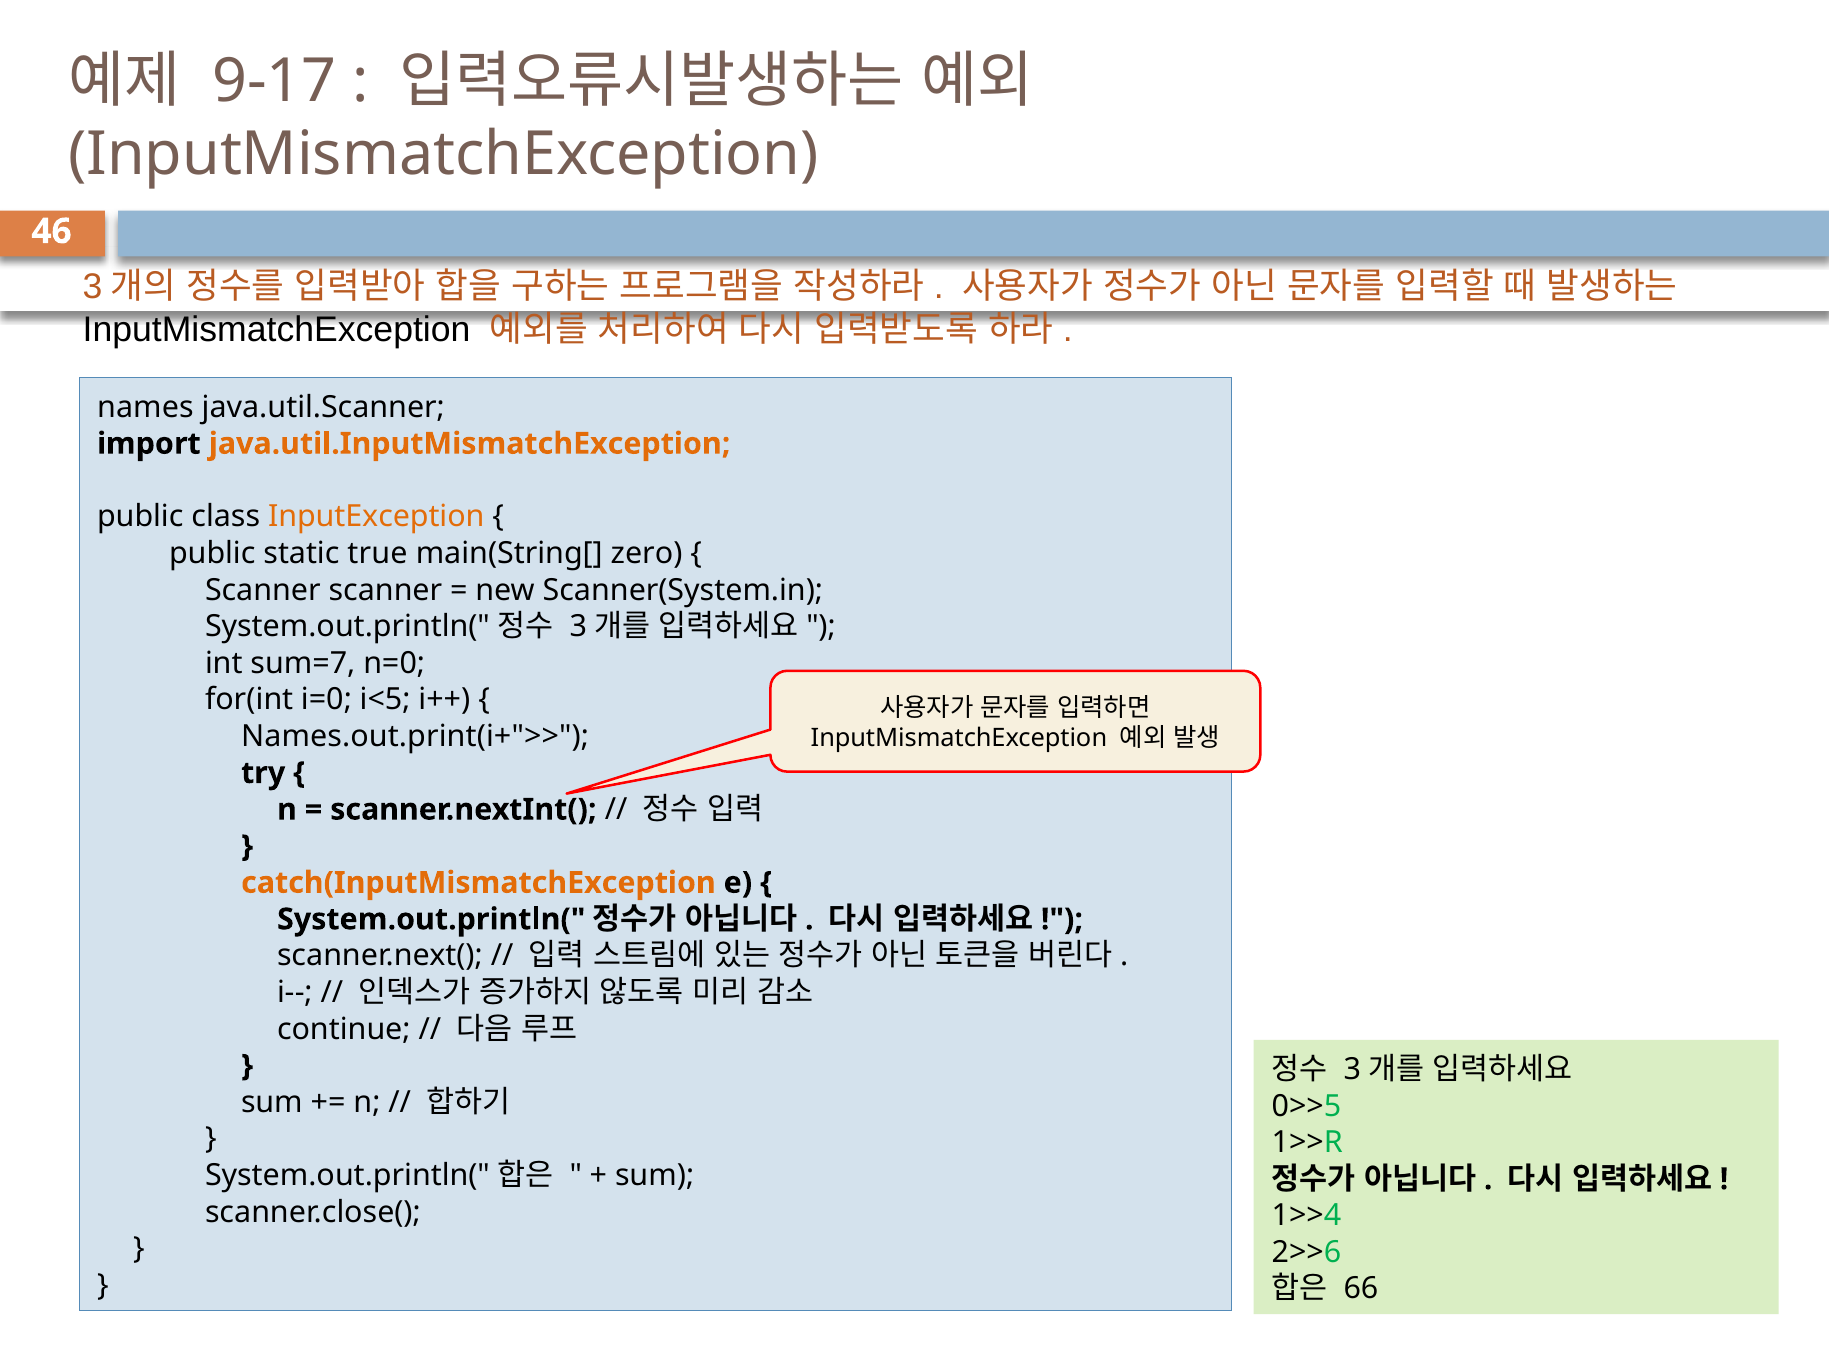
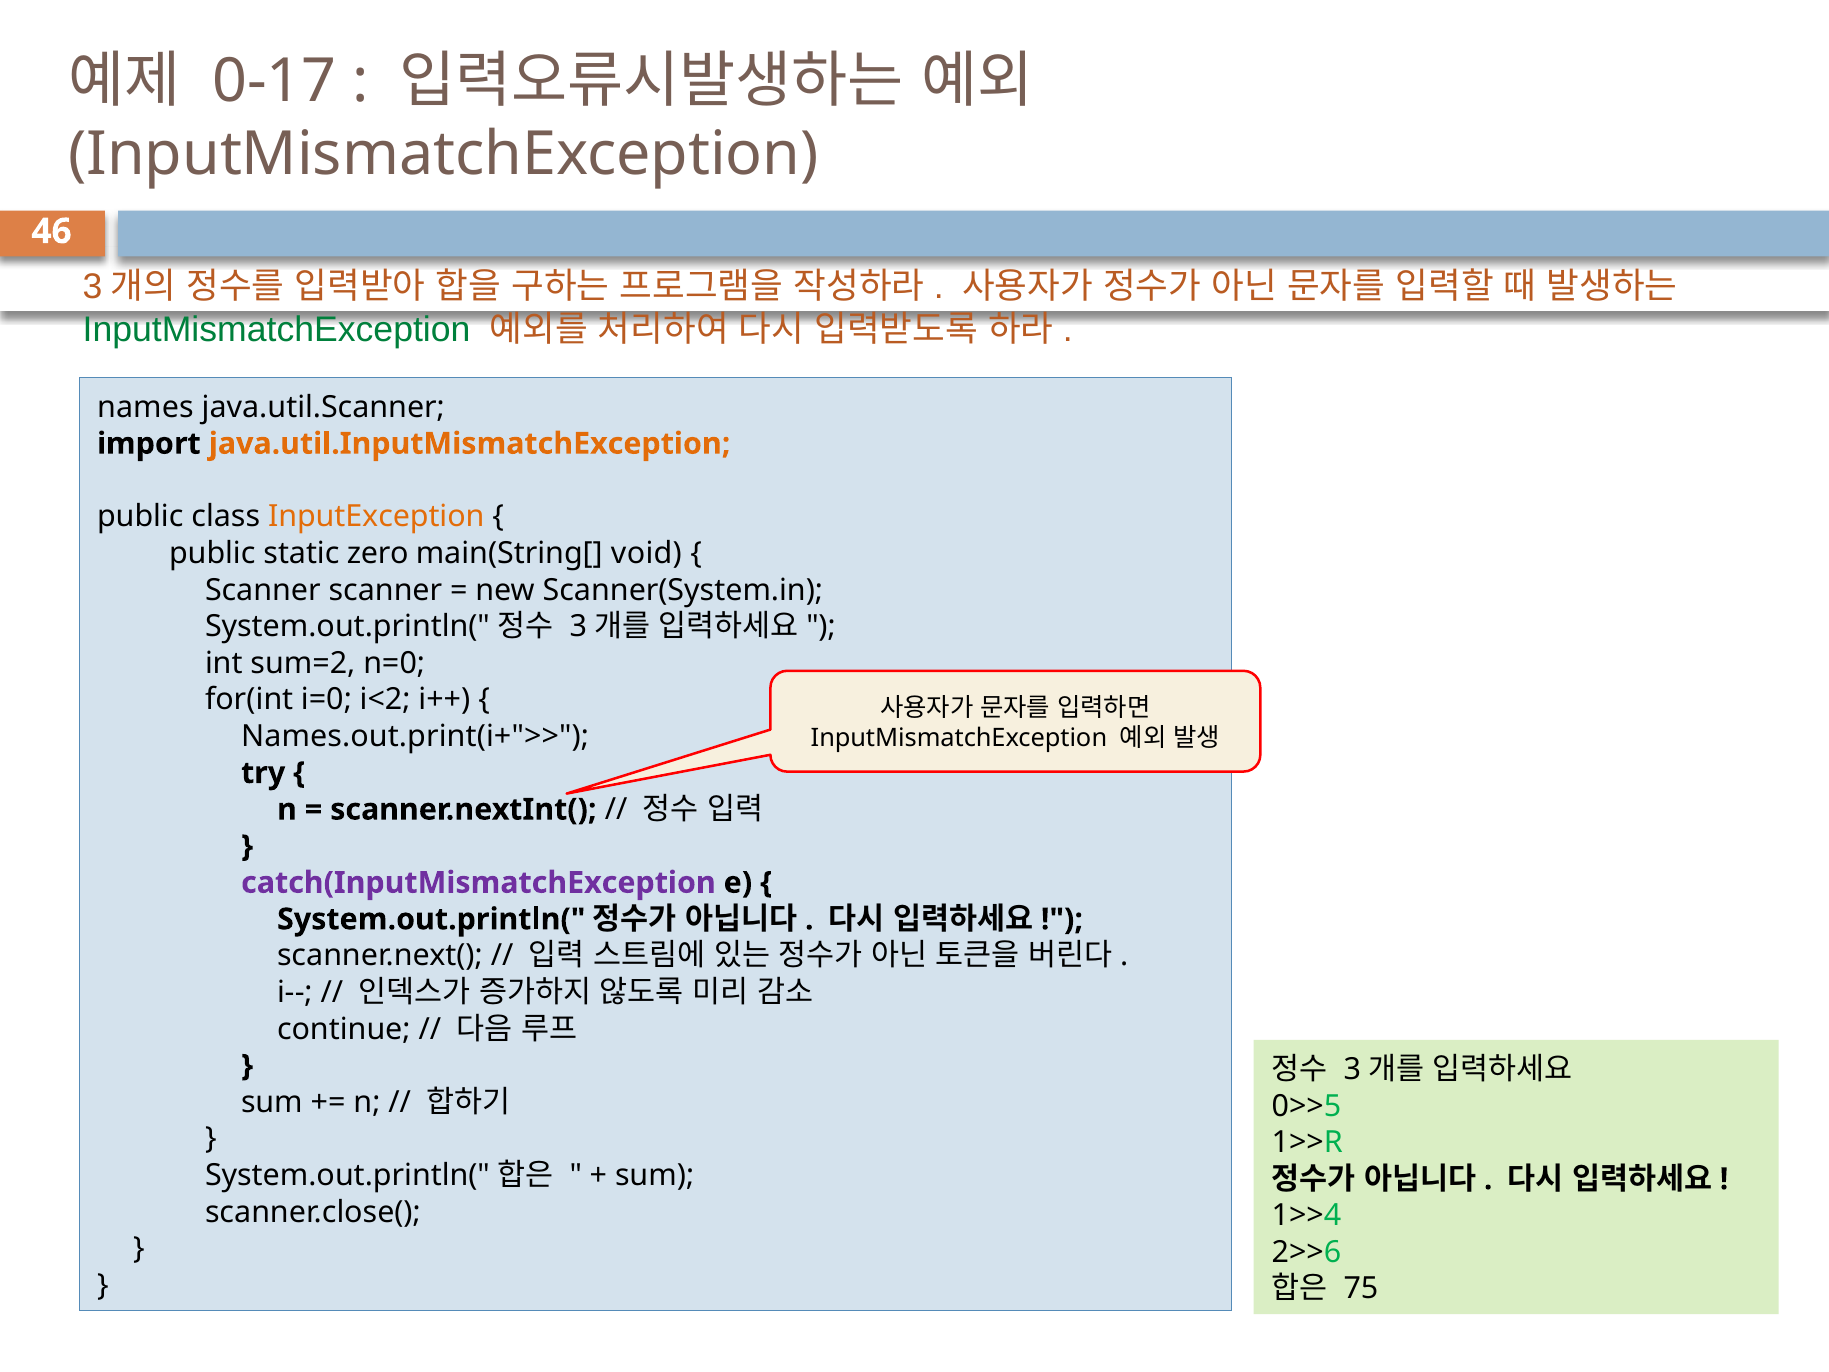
9-17: 9-17 -> 0-17
InputMismatchException at (277, 329) colour: black -> green
true: true -> zero
zero: zero -> void
sum=7: sum=7 -> sum=2
i<5: i<5 -> i<2
catch(InputMismatchException colour: orange -> purple
66: 66 -> 75
